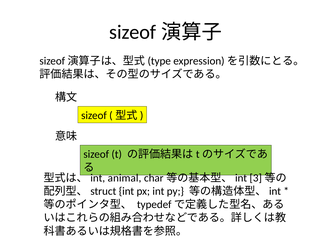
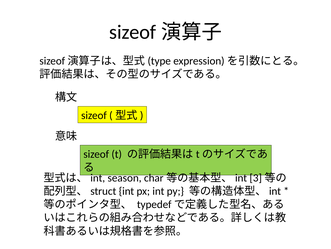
animal: animal -> season
